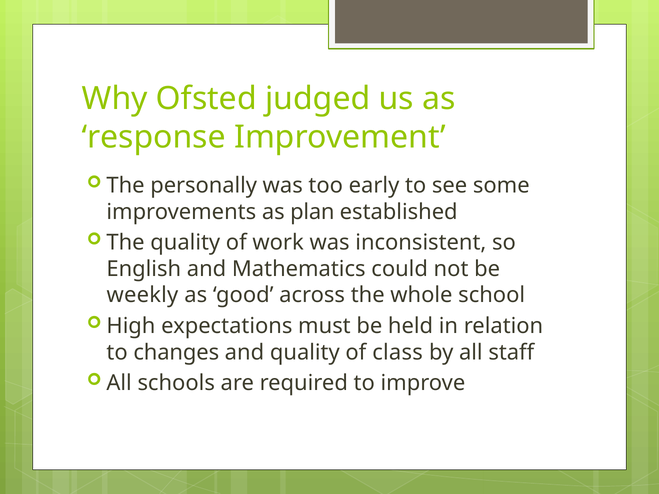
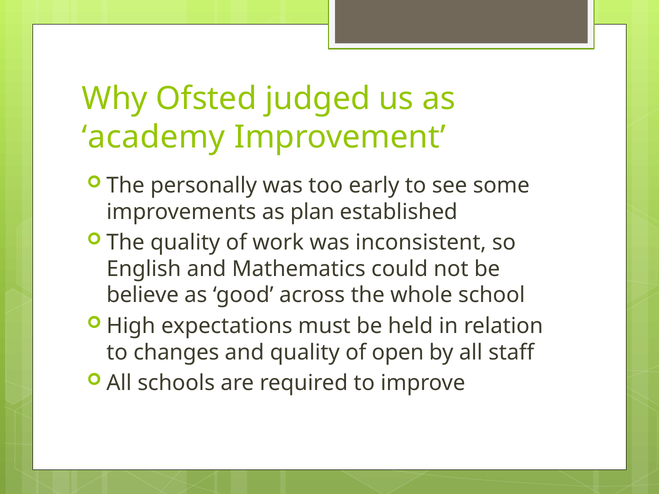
response: response -> academy
weekly: weekly -> believe
class: class -> open
